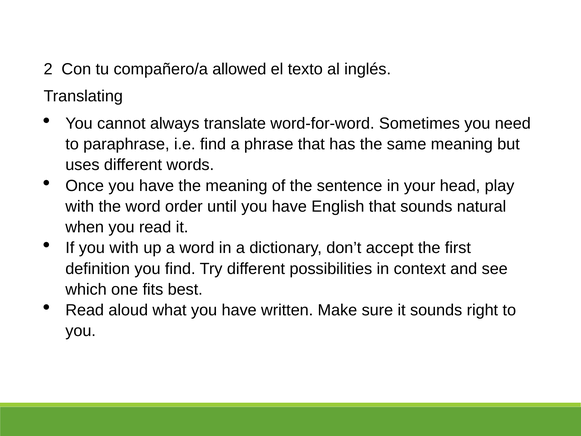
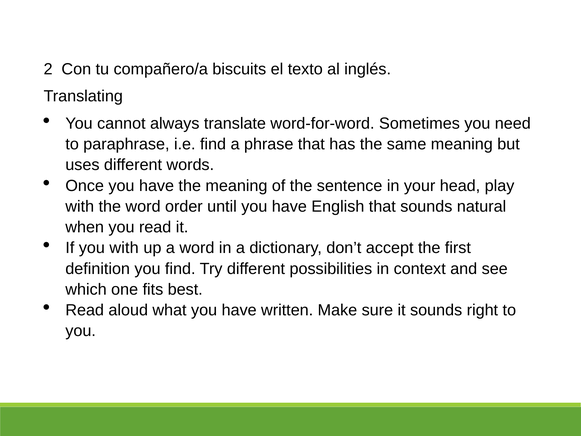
allowed: allowed -> biscuits
